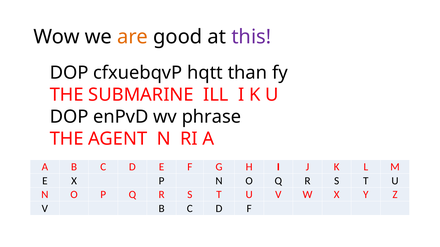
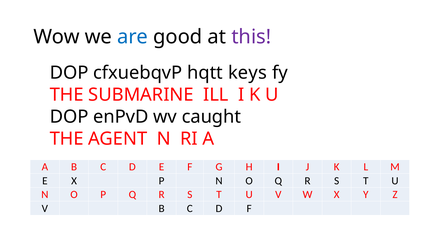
are colour: orange -> blue
than: than -> keys
phrase: phrase -> caught
